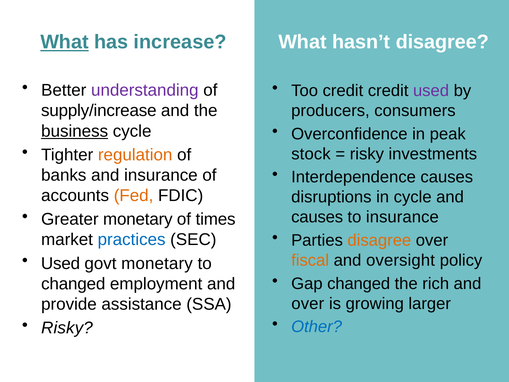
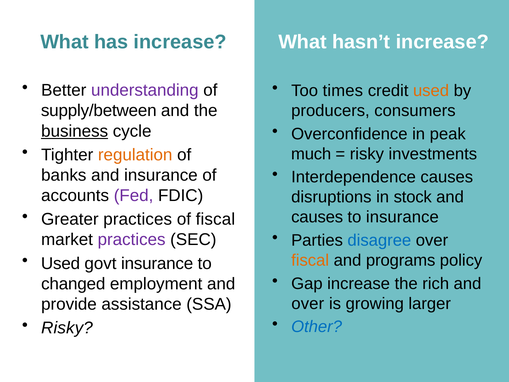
What at (64, 42) underline: present -> none
hasn’t disagree: disagree -> increase
Too credit: credit -> times
used at (431, 91) colour: purple -> orange
supply/increase: supply/increase -> supply/between
stock: stock -> much
Fed colour: orange -> purple
in cycle: cycle -> stock
Greater monetary: monetary -> practices
of times: times -> fiscal
disagree at (379, 240) colour: orange -> blue
practices at (132, 240) colour: blue -> purple
oversight: oversight -> programs
govt monetary: monetary -> insurance
Gap changed: changed -> increase
